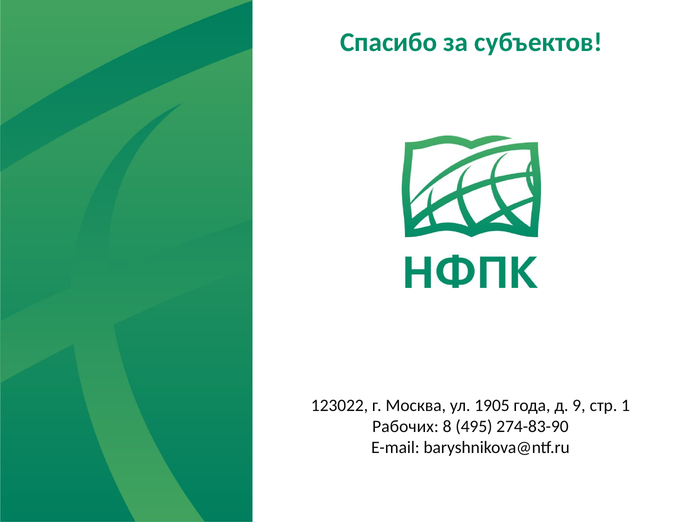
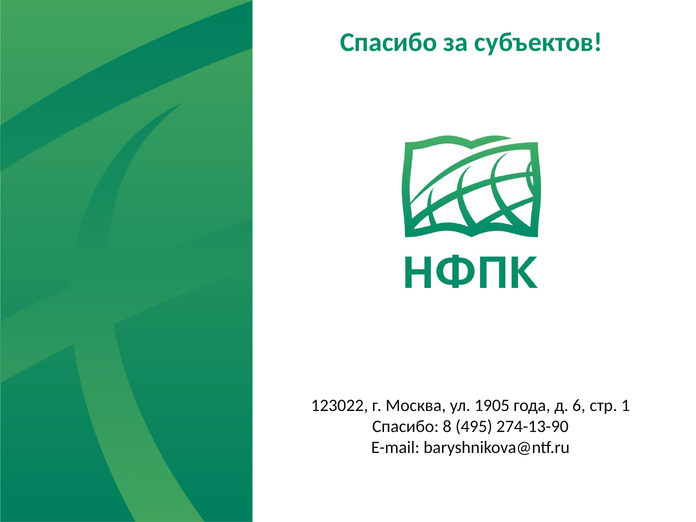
9: 9 -> 6
Рабочих at (405, 426): Рабочих -> Спасибо
274-83-90: 274-83-90 -> 274-13-90
